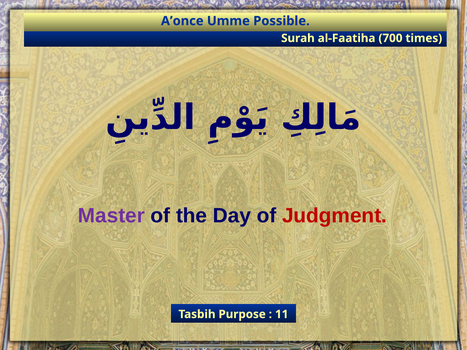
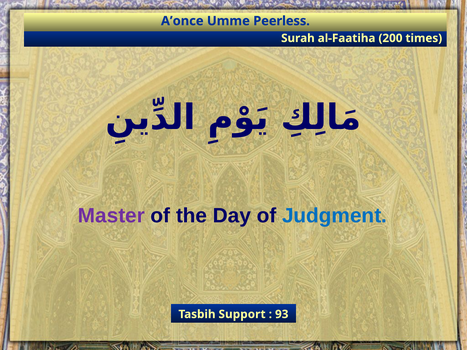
Possible: Possible -> Peerless
700: 700 -> 200
Judgment colour: red -> blue
Purpose: Purpose -> Support
11: 11 -> 93
